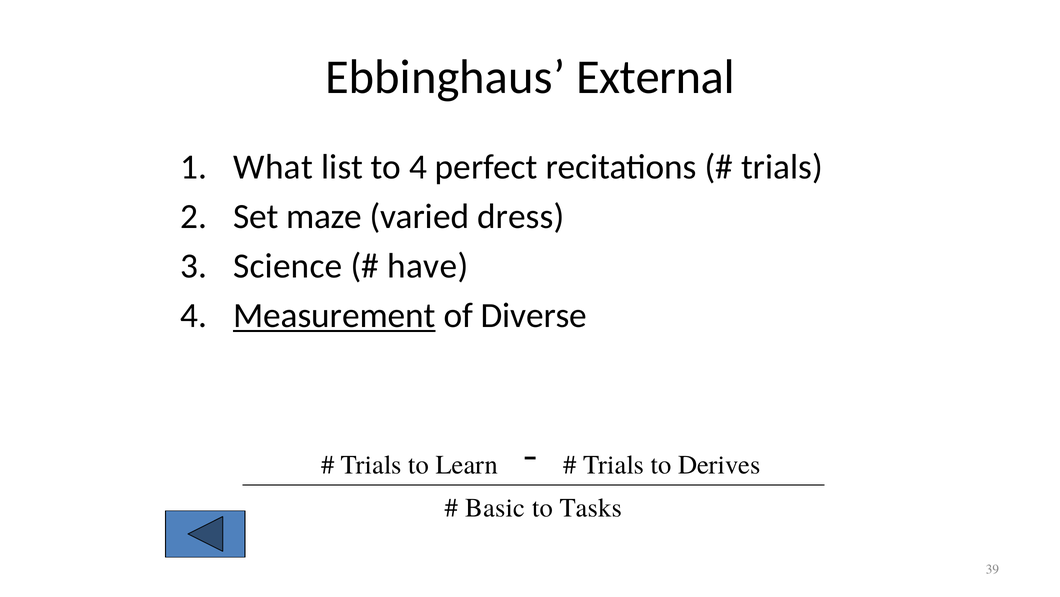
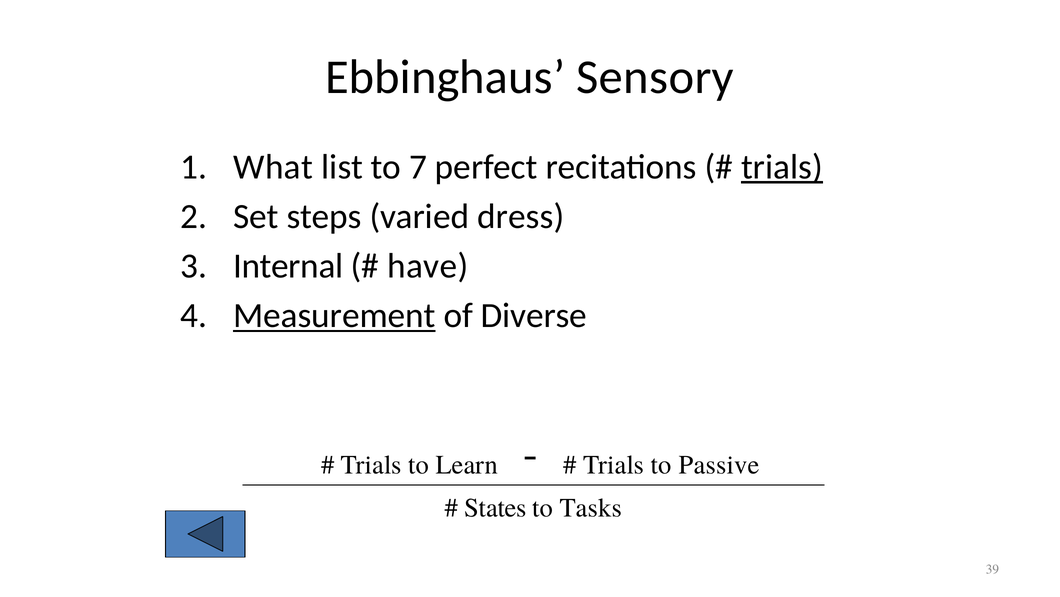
External: External -> Sensory
to 4: 4 -> 7
trials at (782, 167) underline: none -> present
maze: maze -> steps
Science: Science -> Internal
Derives: Derives -> Passive
Basic: Basic -> States
